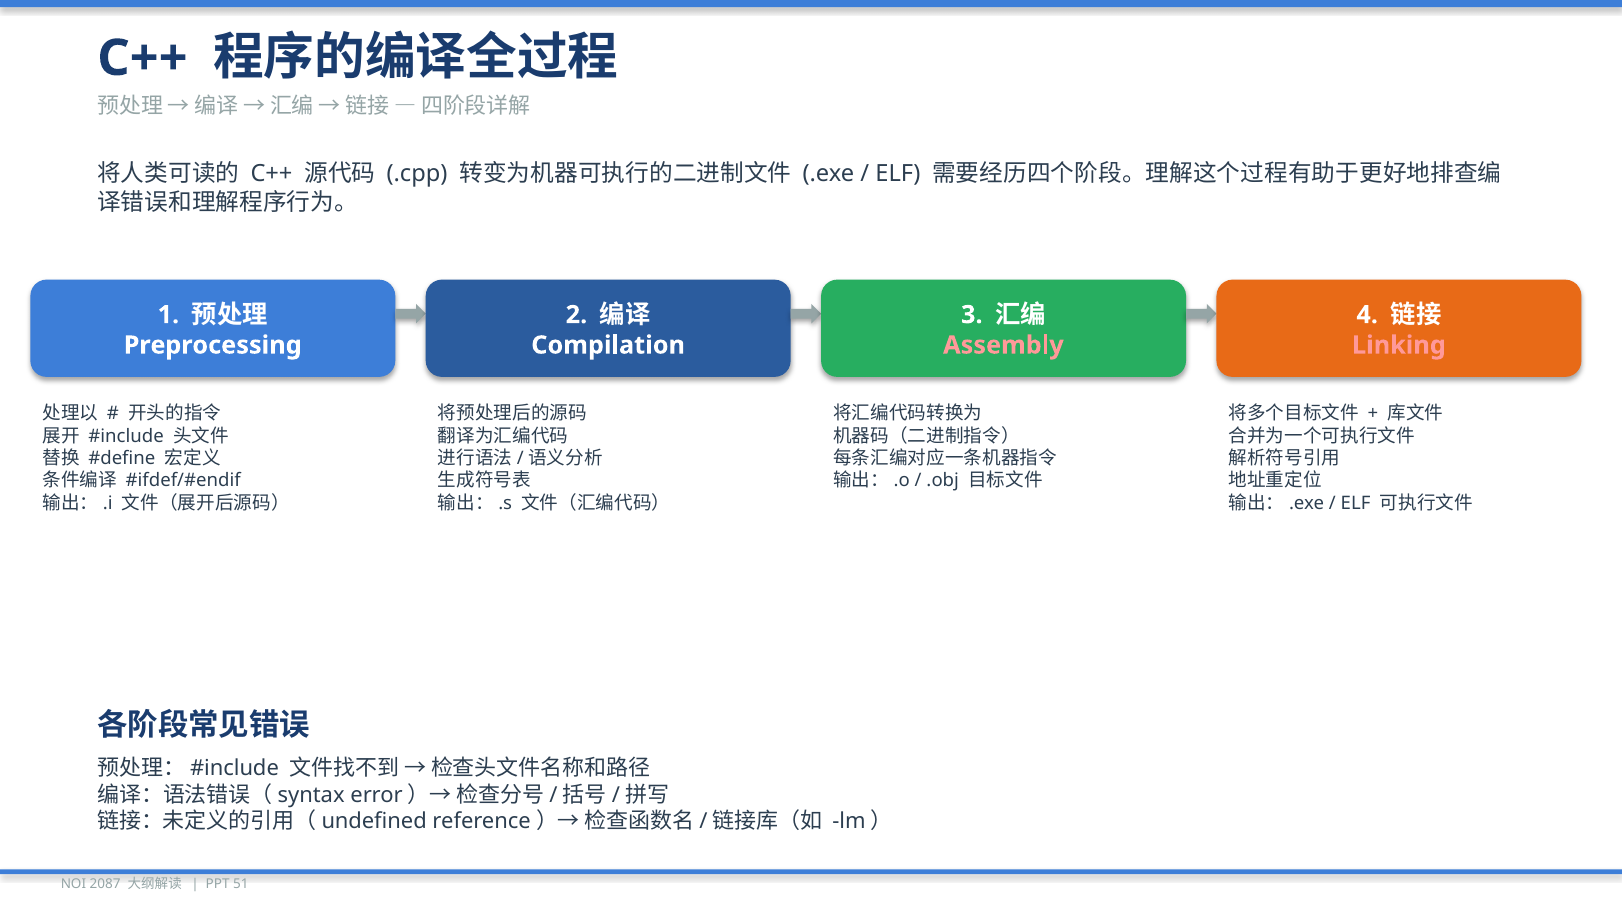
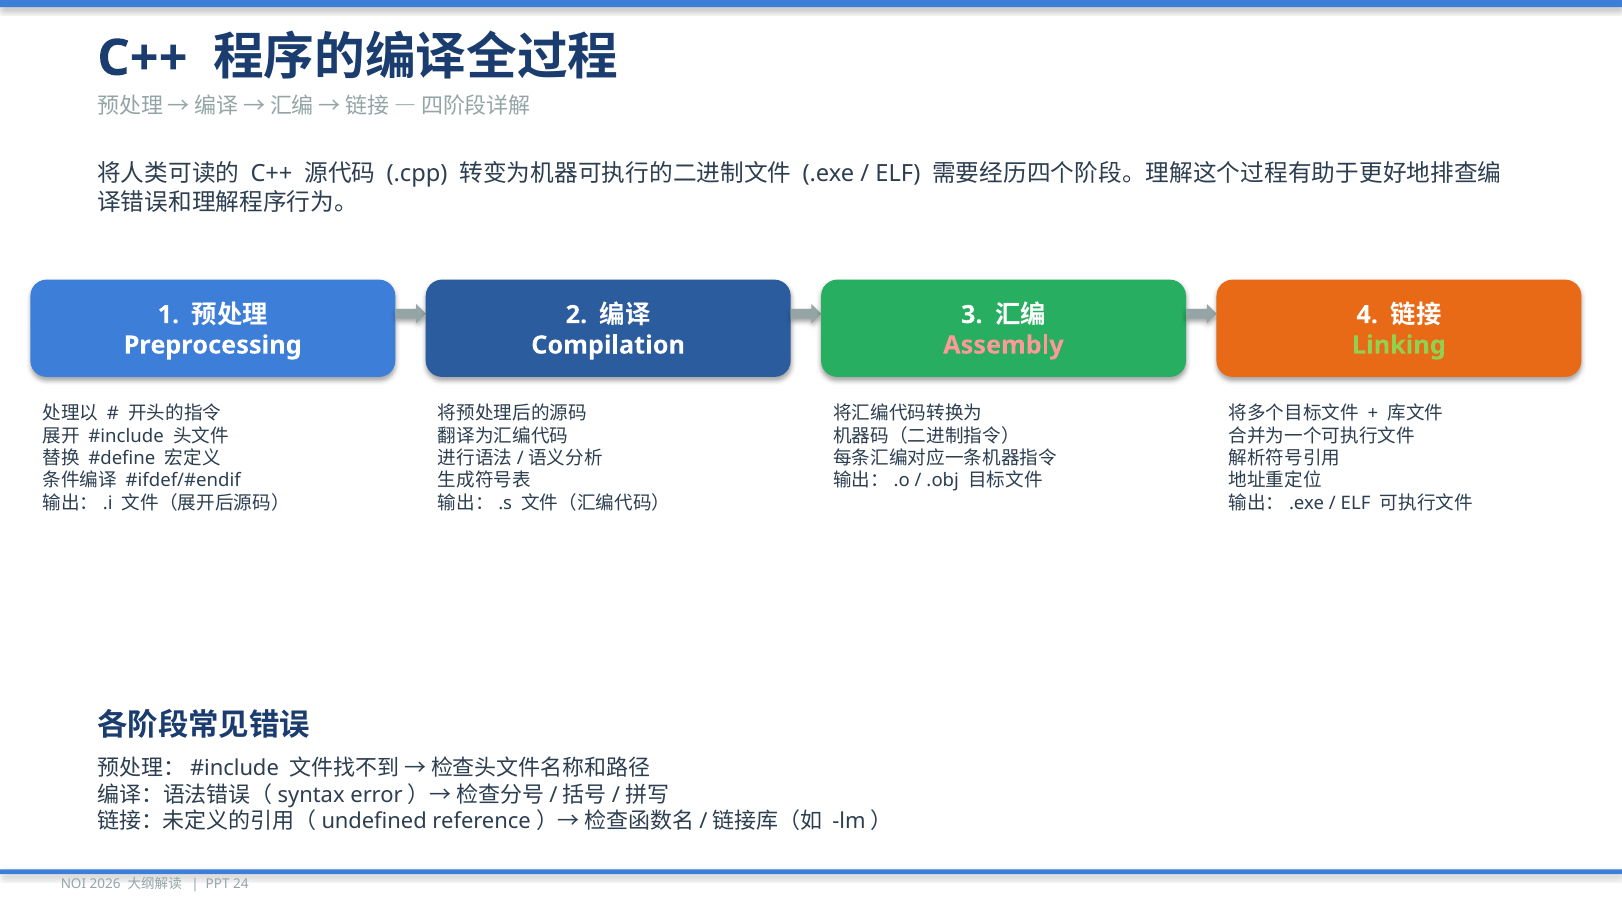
Linking colour: pink -> light green
2087: 2087 -> 2026
51: 51 -> 24
